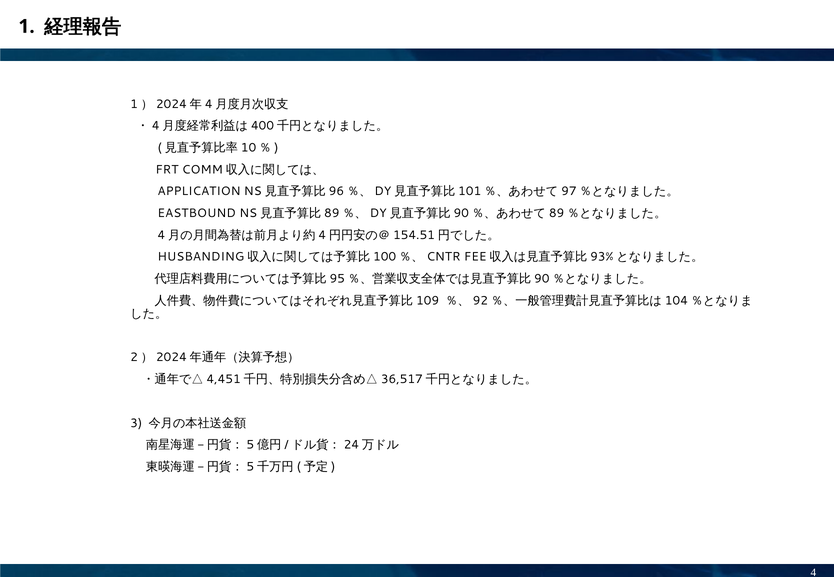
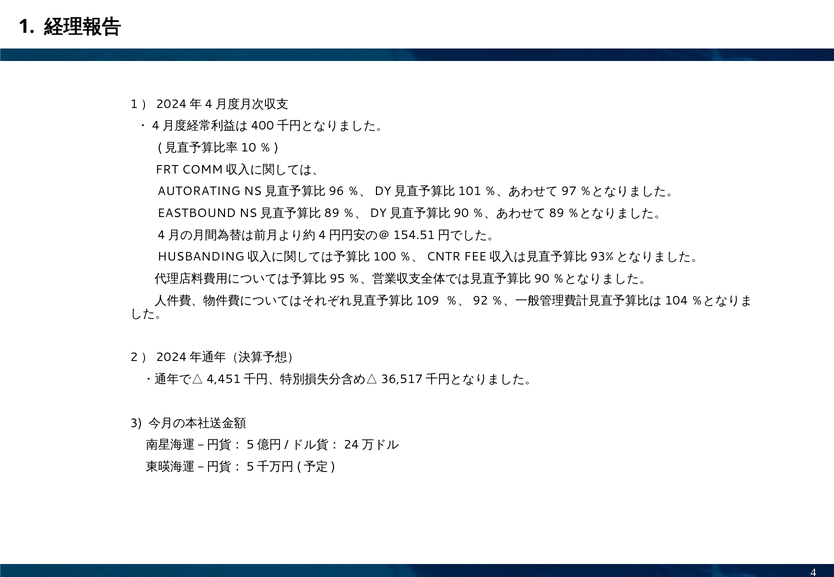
APPLICATION: APPLICATION -> AUTORATING
